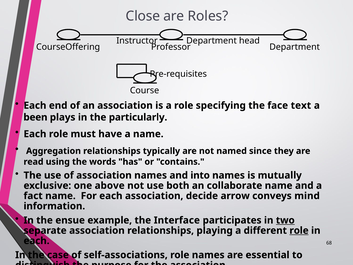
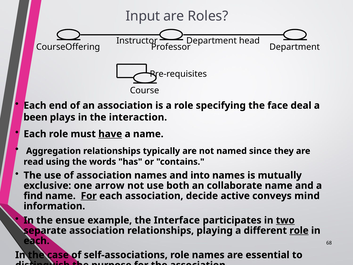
Close: Close -> Input
text: text -> deal
particularly: particularly -> interaction
have underline: none -> present
above: above -> arrow
fact: fact -> find
For at (89, 196) underline: none -> present
arrow: arrow -> active
